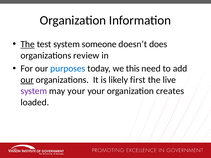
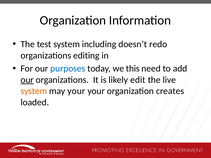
The at (28, 44) underline: present -> none
someone: someone -> including
does: does -> redo
review: review -> editing
first: first -> edit
system at (34, 91) colour: purple -> orange
